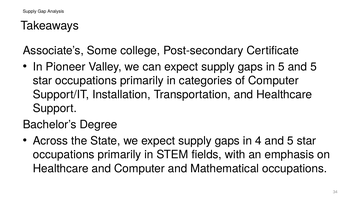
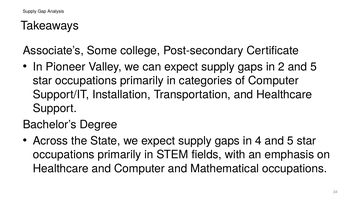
in 5: 5 -> 2
